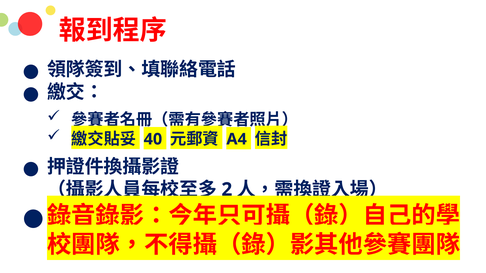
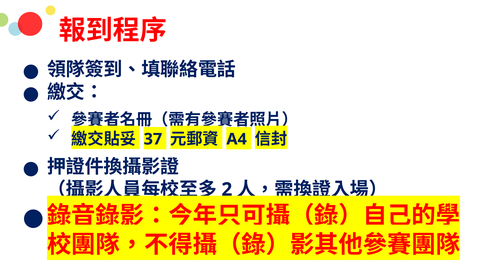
40: 40 -> 37
